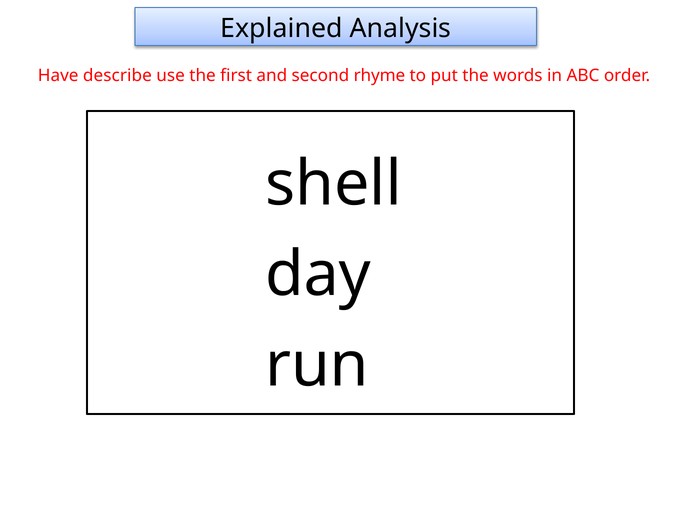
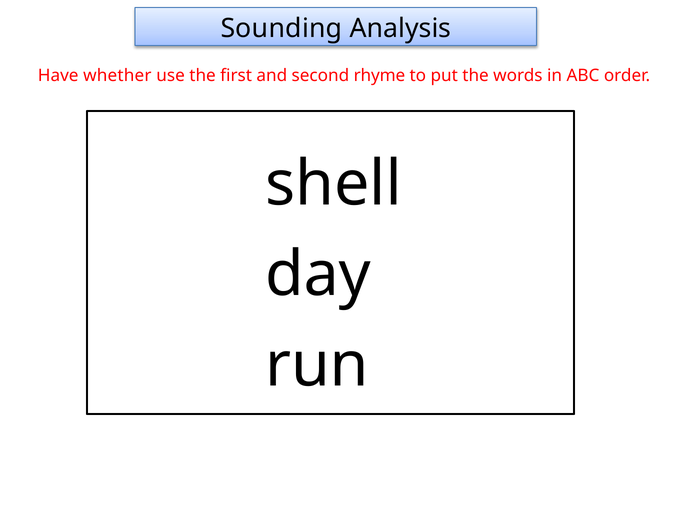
Explained: Explained -> Sounding
describe: describe -> whether
